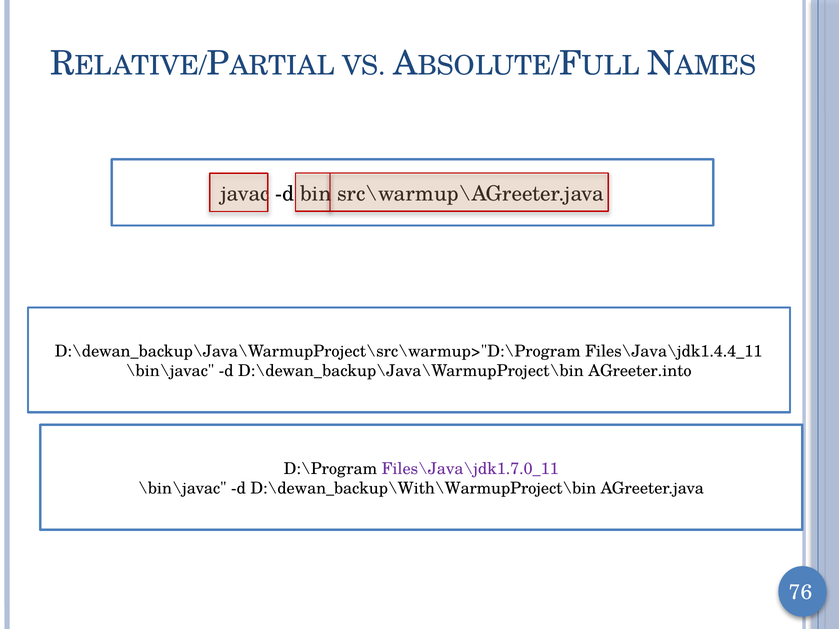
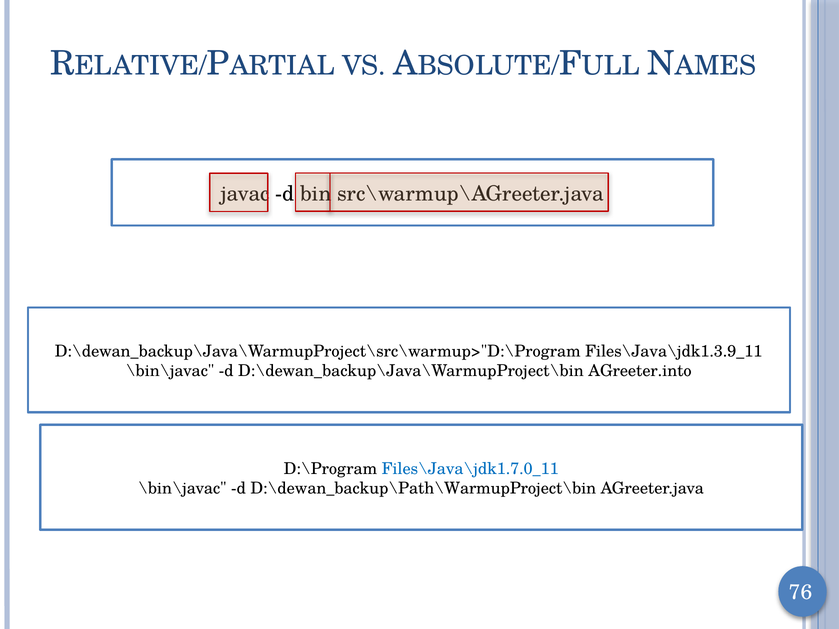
Files\Java\jdk1.4.4_11: Files\Java\jdk1.4.4_11 -> Files\Java\jdk1.3.9_11
Files\Java\jdk1.7.0_11 colour: purple -> blue
D:\dewan_backup\With\WarmupProject\bin: D:\dewan_backup\With\WarmupProject\bin -> D:\dewan_backup\Path\WarmupProject\bin
